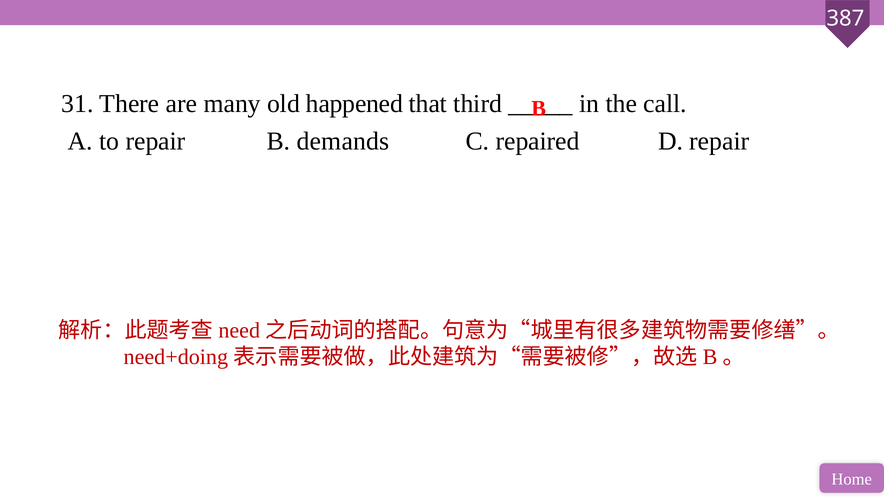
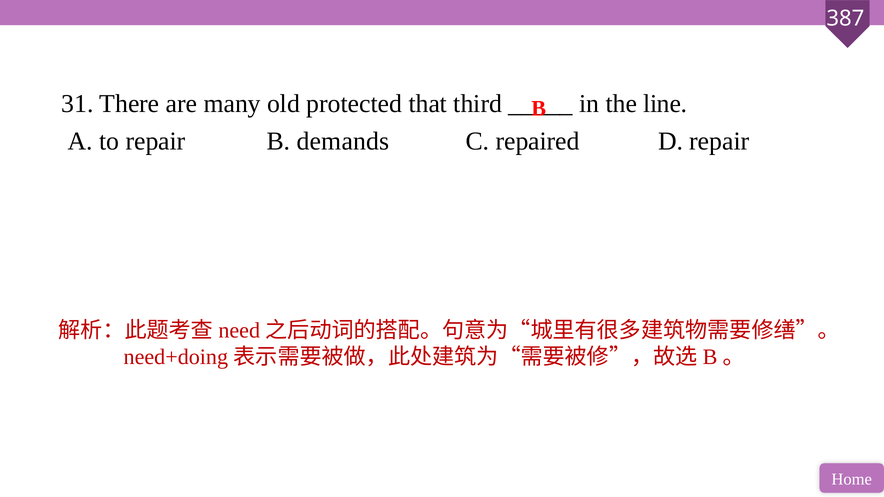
happened: happened -> protected
call: call -> line
